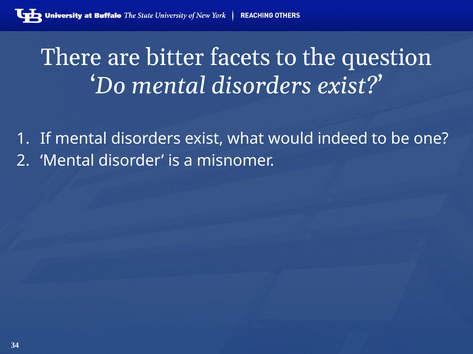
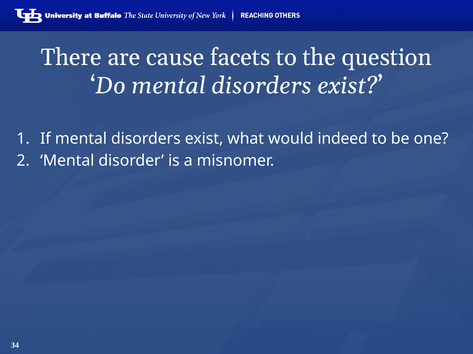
bitter: bitter -> cause
